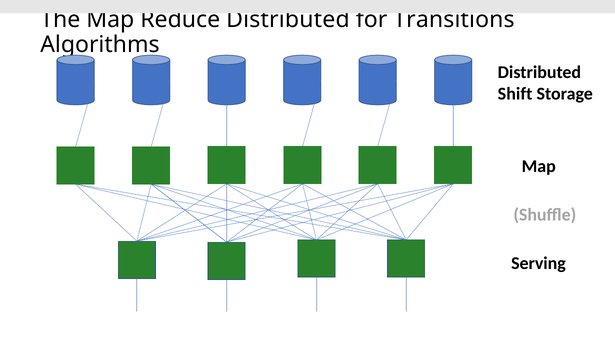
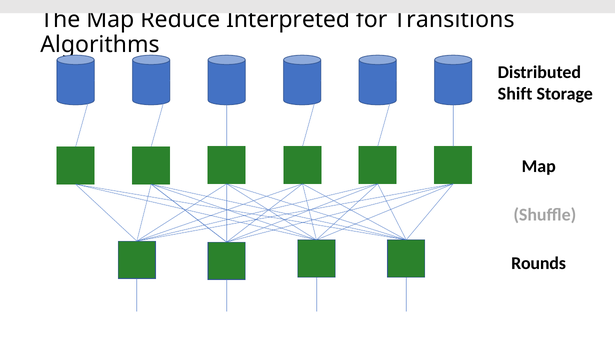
Reduce Distributed: Distributed -> Interpreted
Serving: Serving -> Rounds
